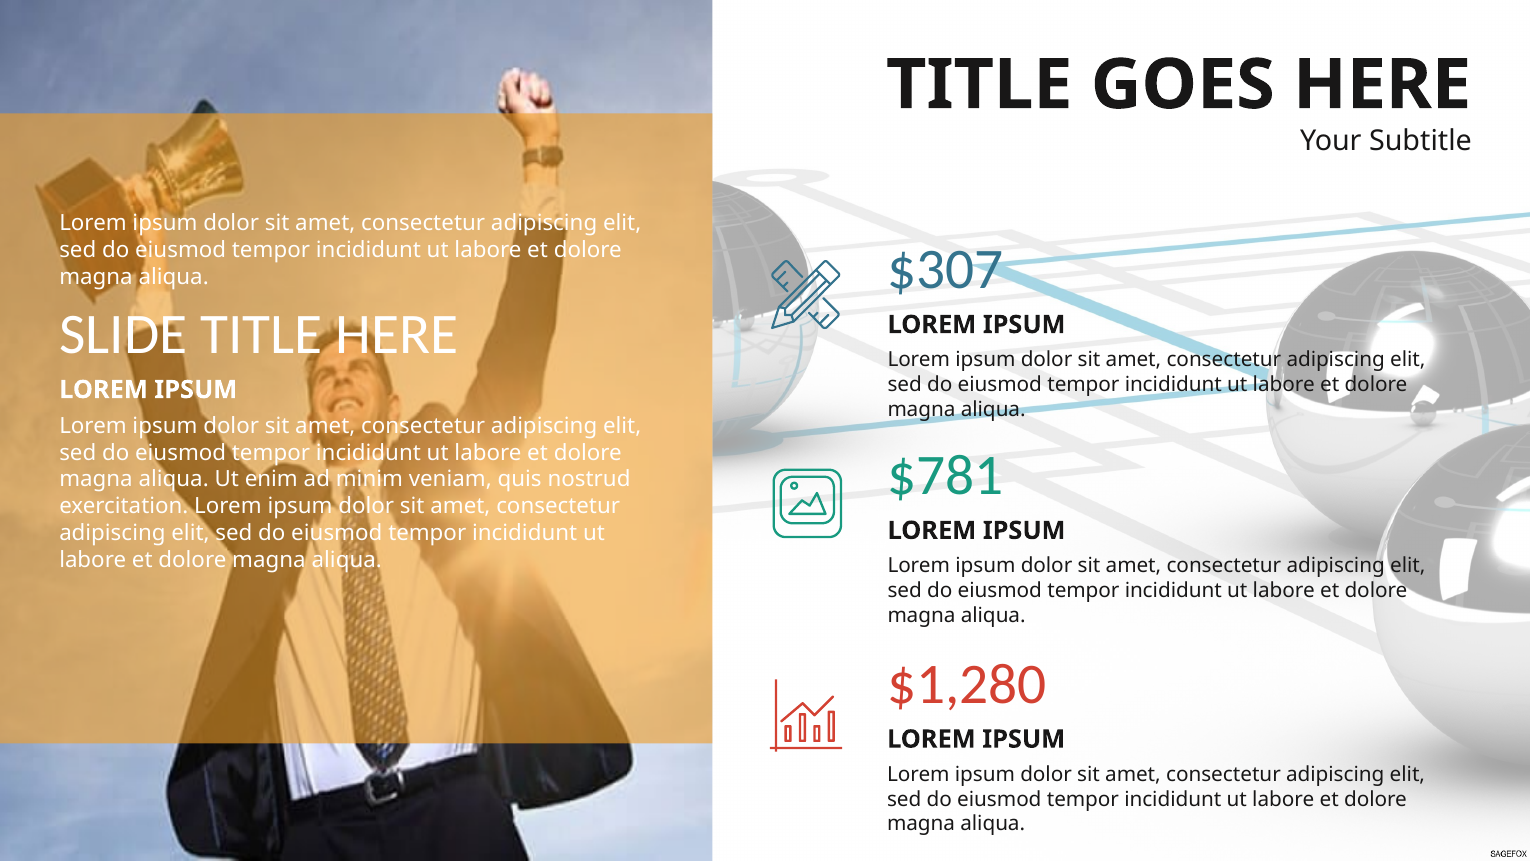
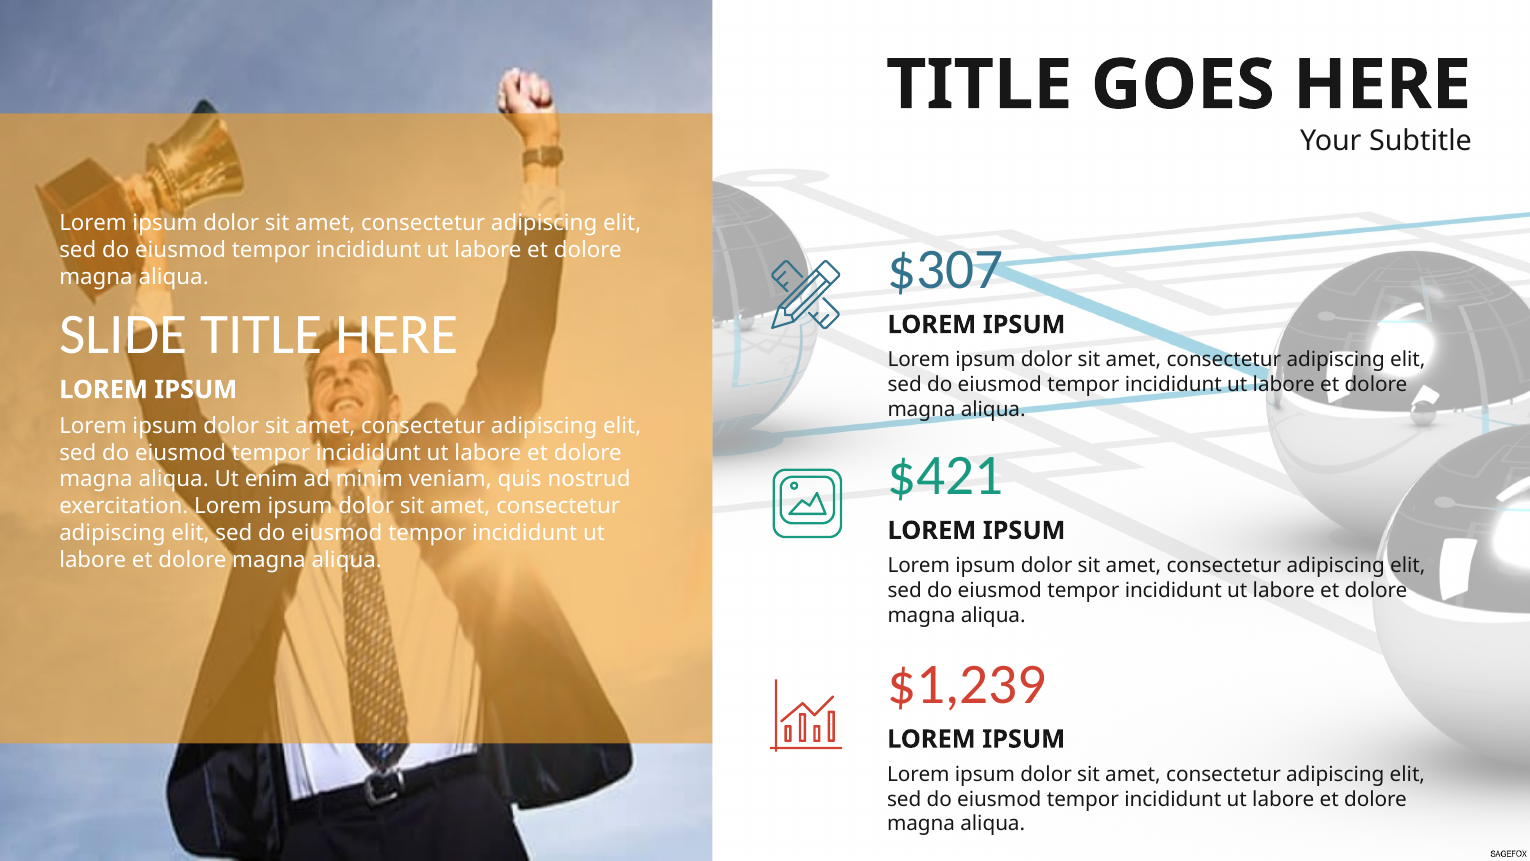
$781: $781 -> $421
$1,280: $1,280 -> $1,239
